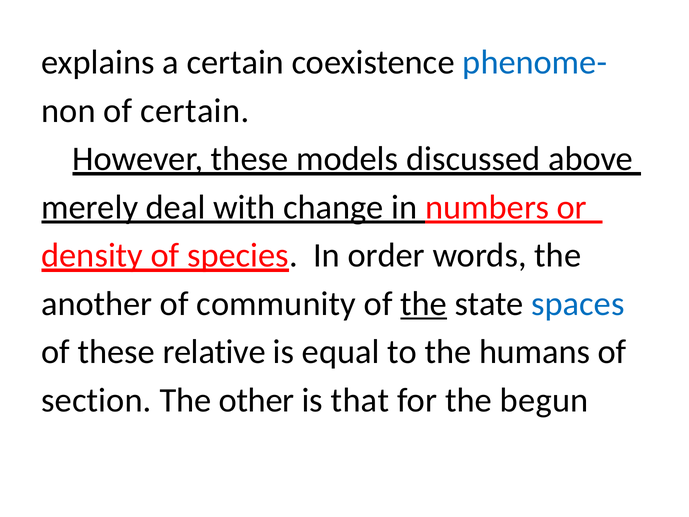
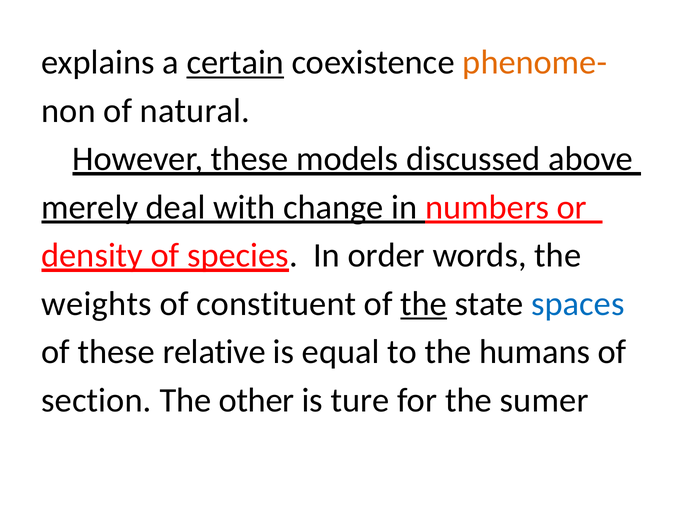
certain at (235, 62) underline: none -> present
phenome- colour: blue -> orange
of certain: certain -> natural
another: another -> weights
community: community -> constituent
that: that -> ture
begun: begun -> sumer
